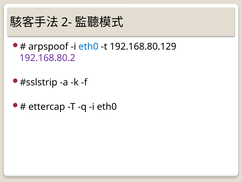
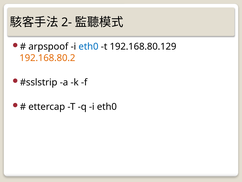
192.168.80.2 colour: purple -> orange
